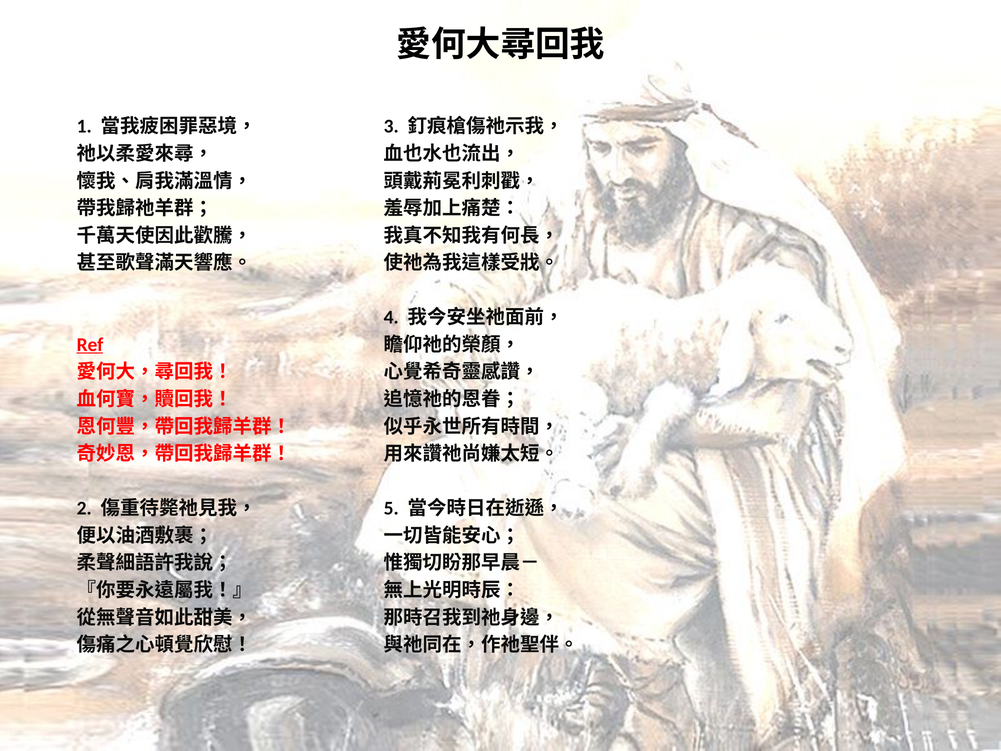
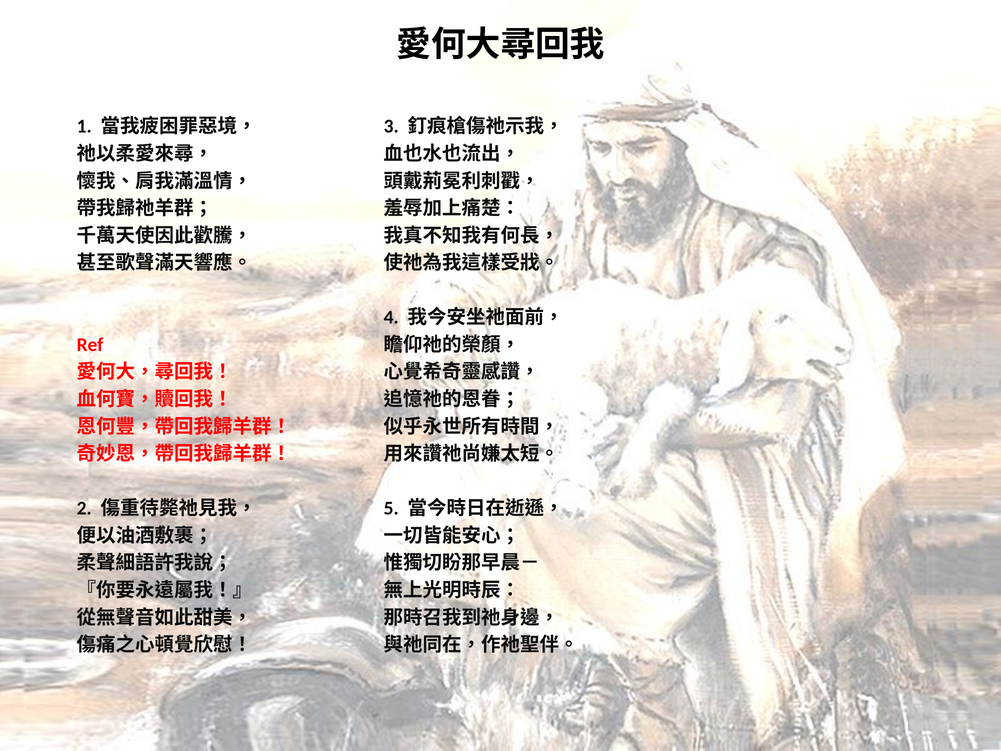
Ref underline: present -> none
